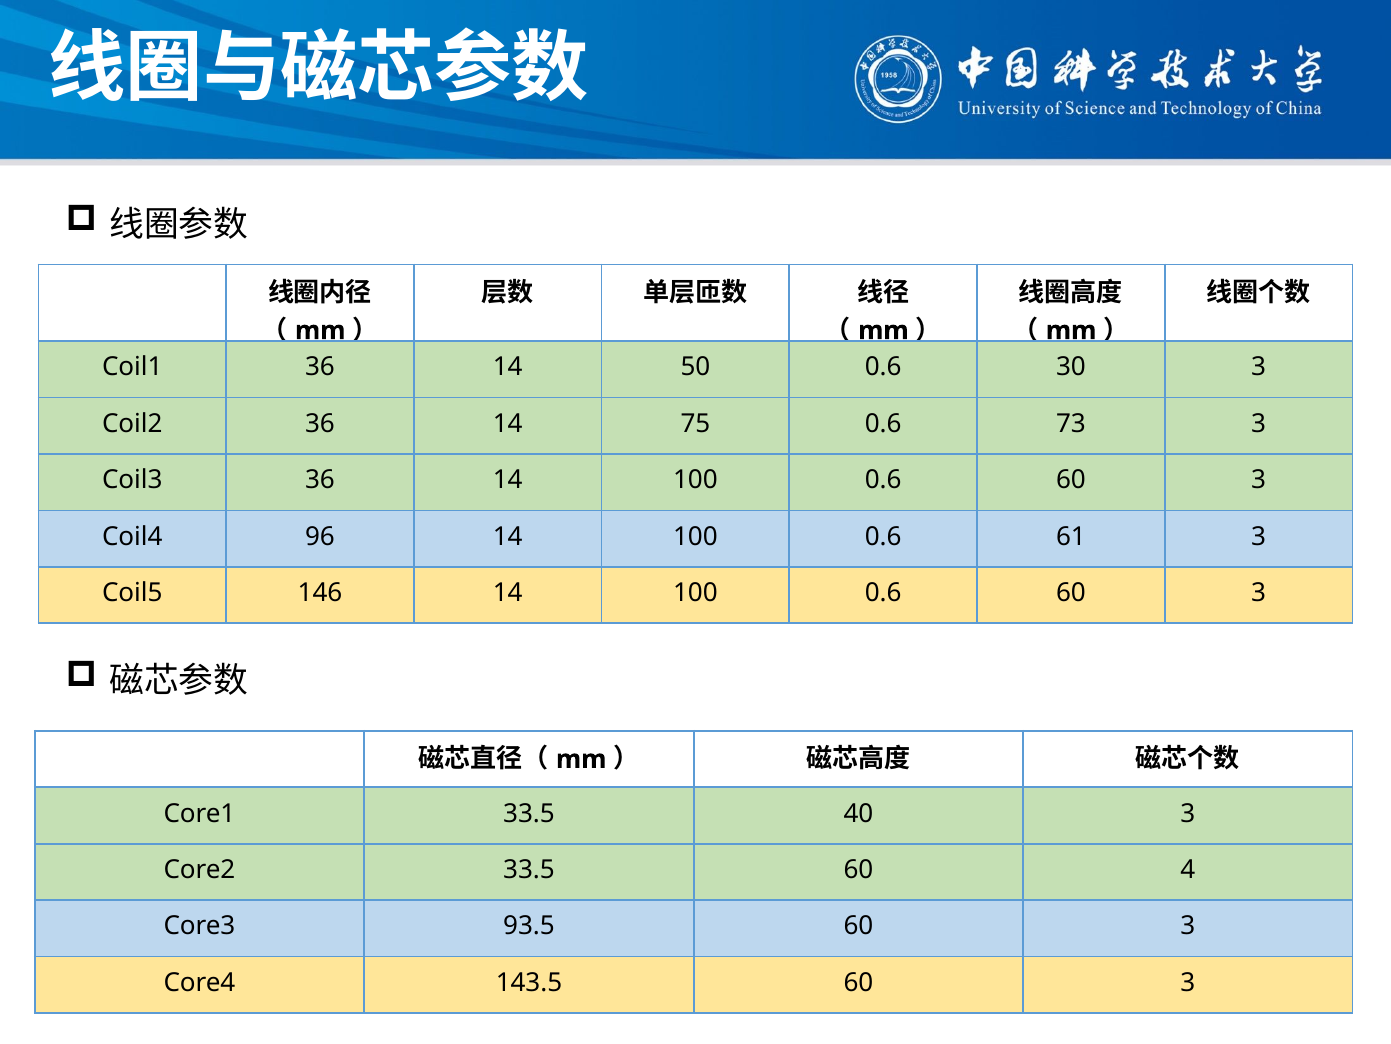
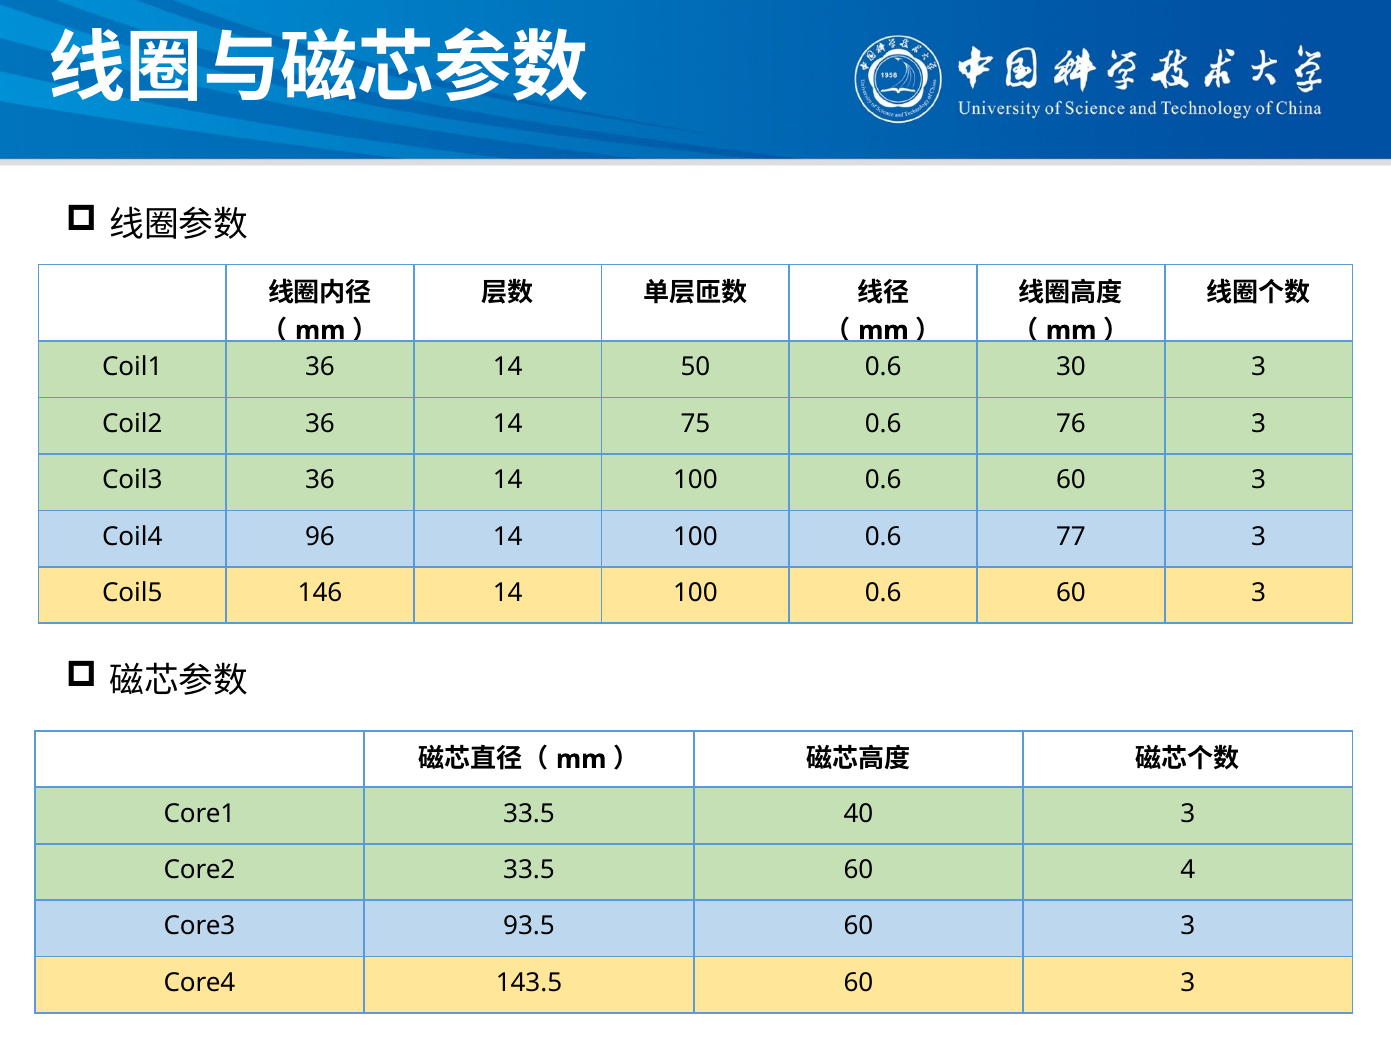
73: 73 -> 76
61: 61 -> 77
